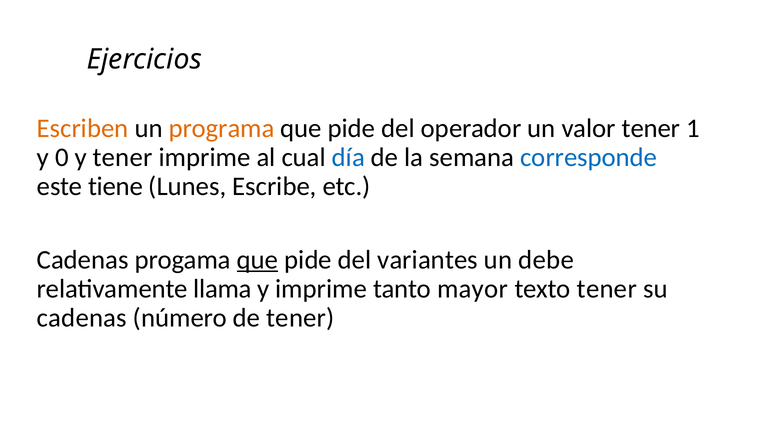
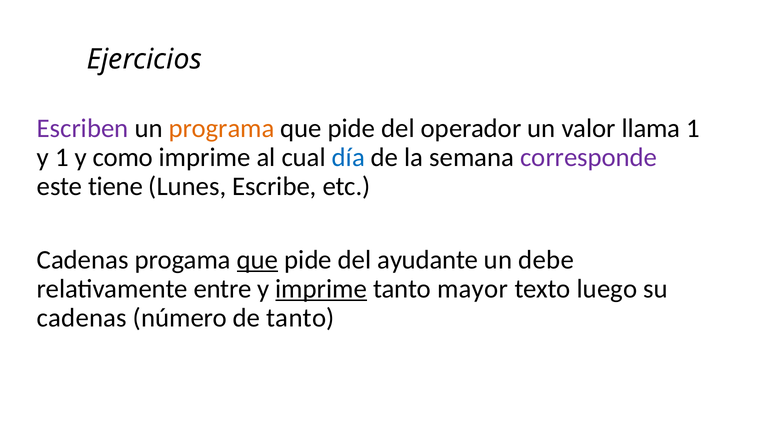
Escriben colour: orange -> purple
valor tener: tener -> llama
y 0: 0 -> 1
y tener: tener -> como
corresponde colour: blue -> purple
variantes: variantes -> ayudante
llama: llama -> entre
imprime at (321, 289) underline: none -> present
texto tener: tener -> luego
de tener: tener -> tanto
